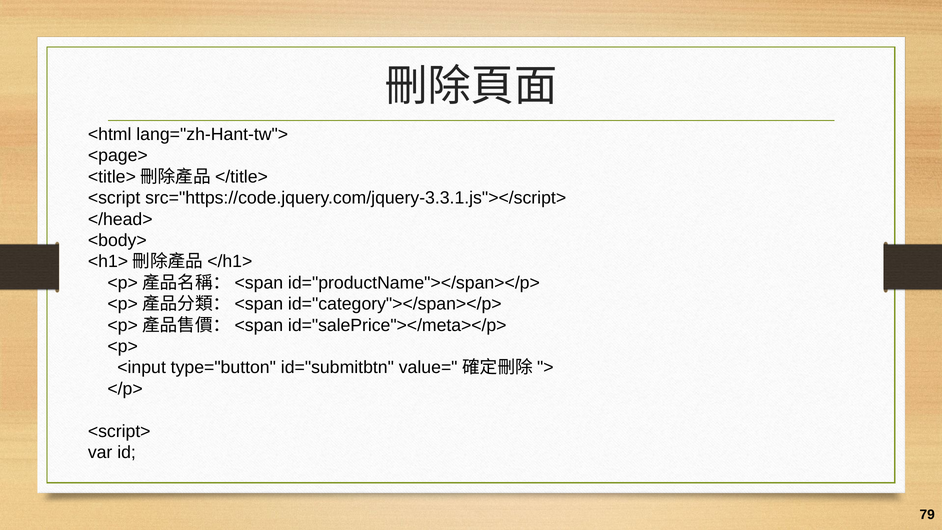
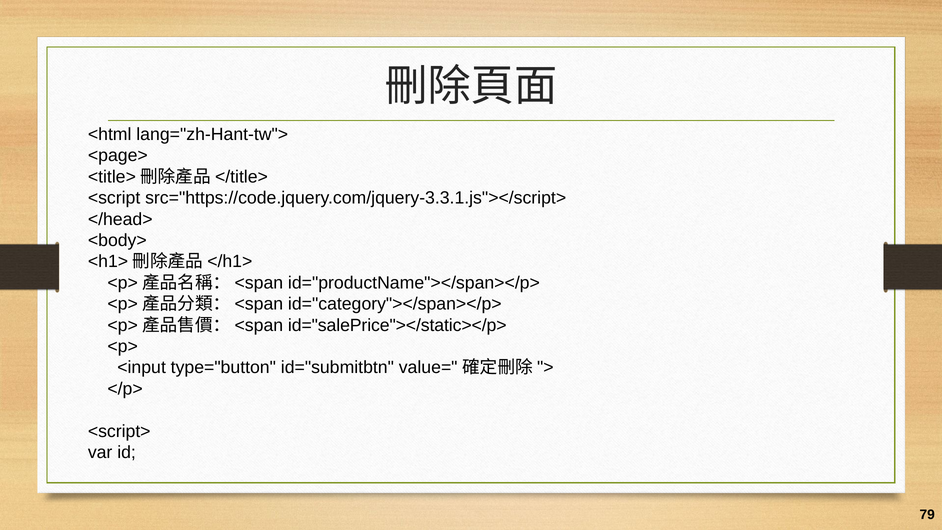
id="salePrice"></meta></p>: id="salePrice"></meta></p> -> id="salePrice"></static></p>
